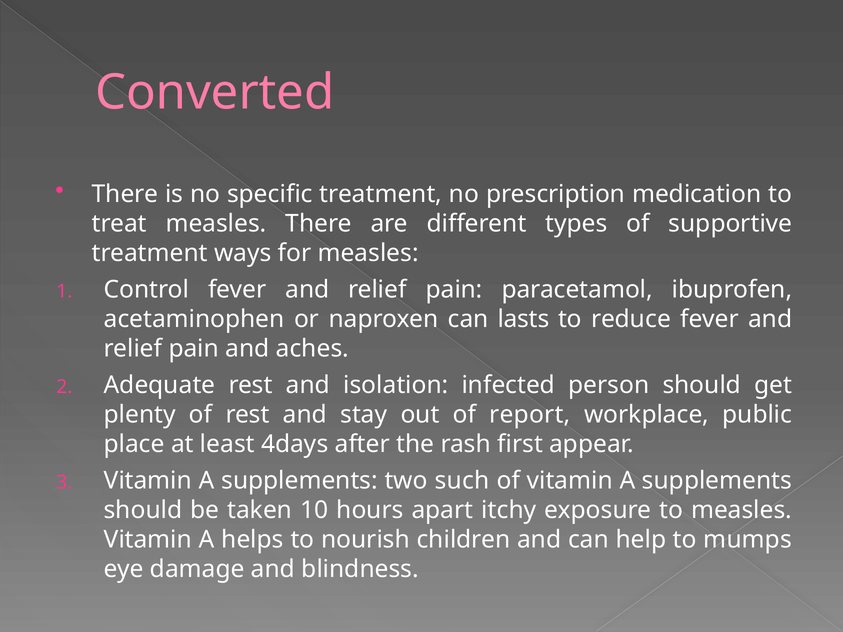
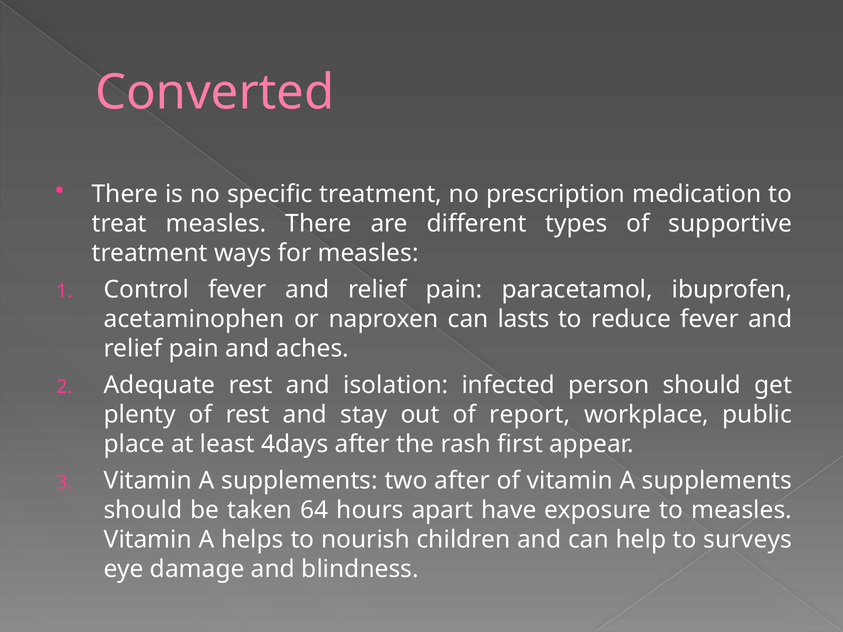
two such: such -> after
10: 10 -> 64
itchy: itchy -> have
mumps: mumps -> surveys
